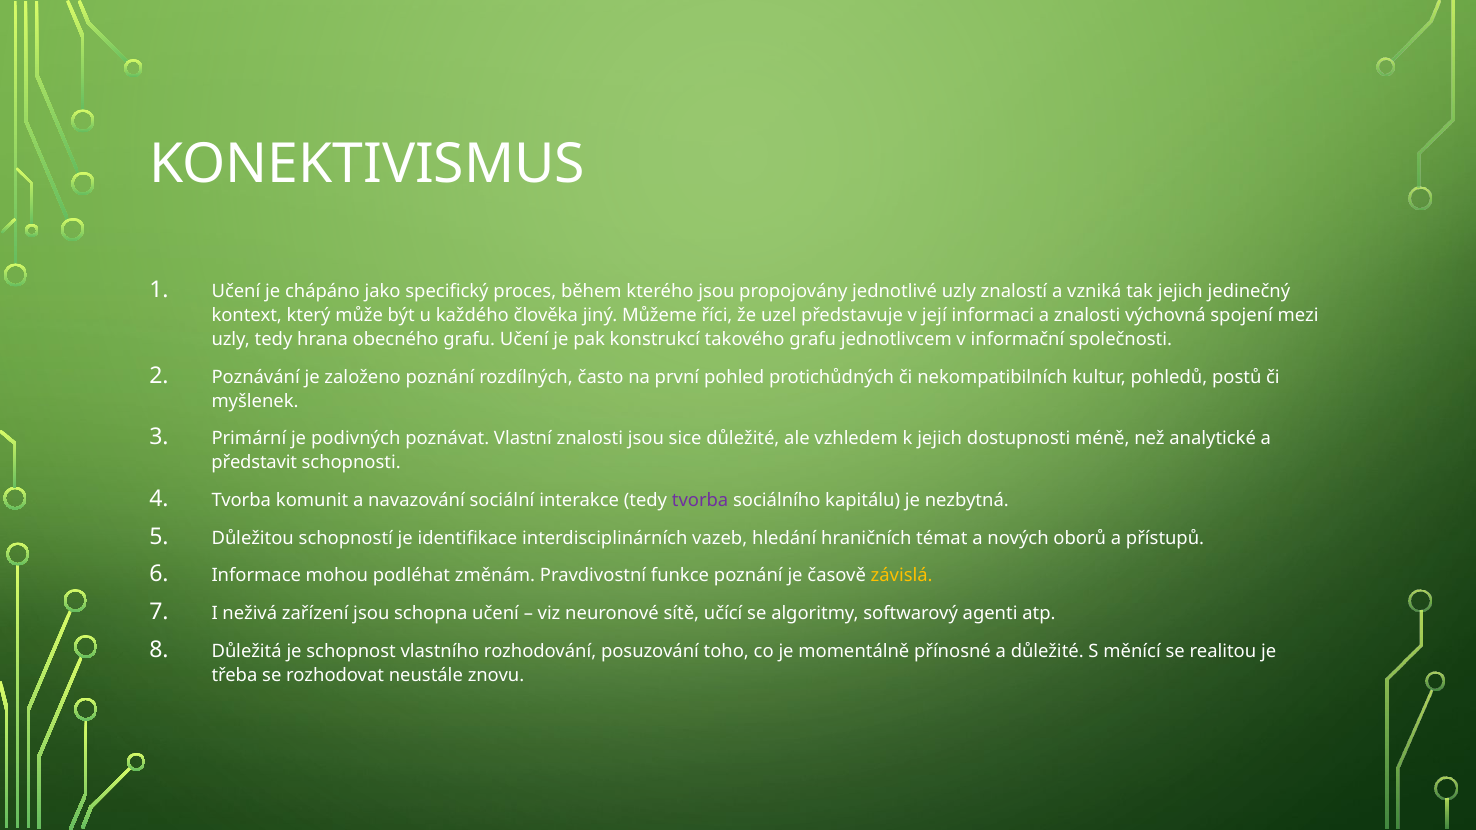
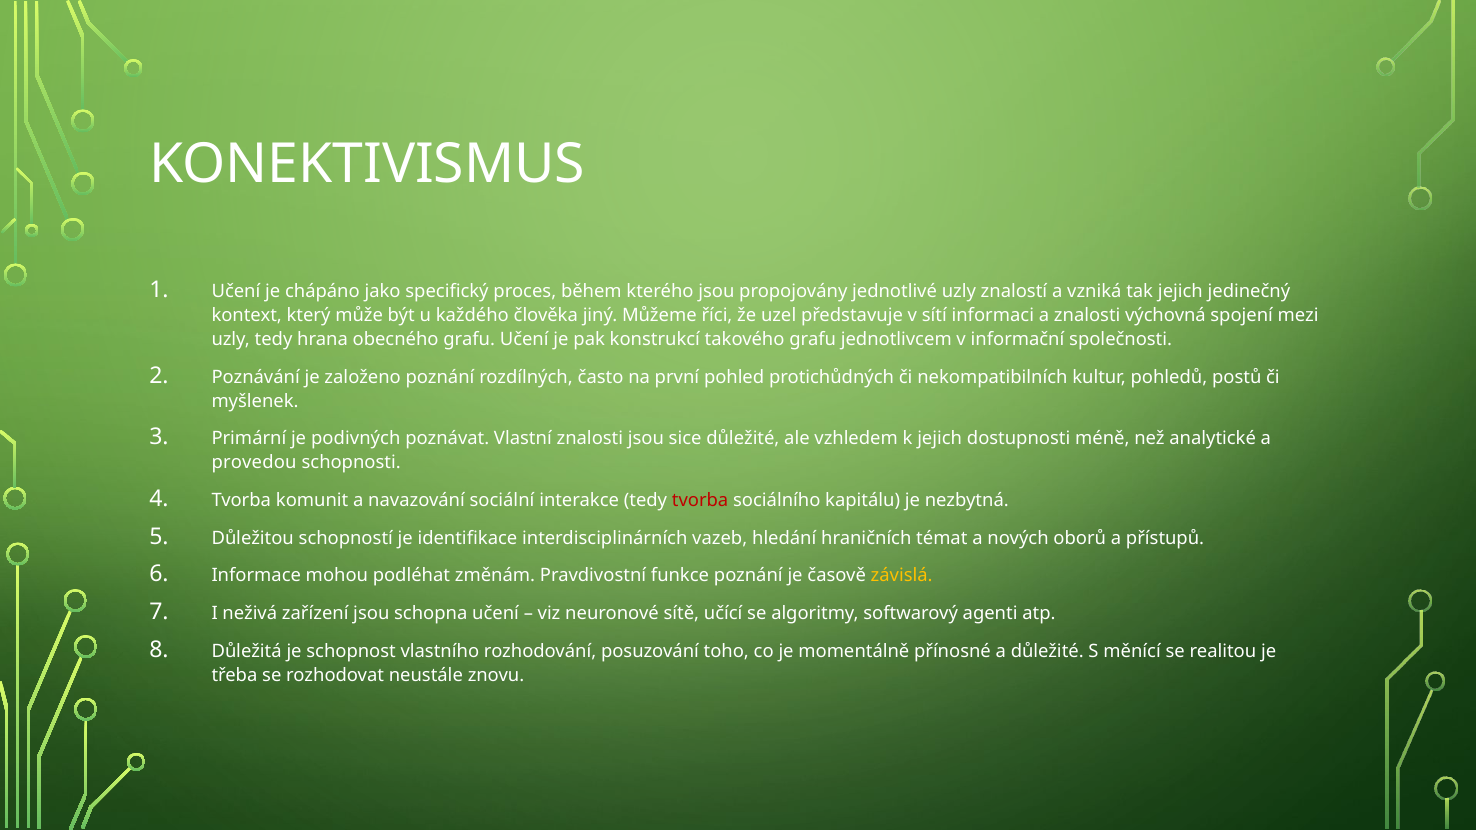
její: její -> sítí
představit: představit -> provedou
tvorba at (700, 501) colour: purple -> red
